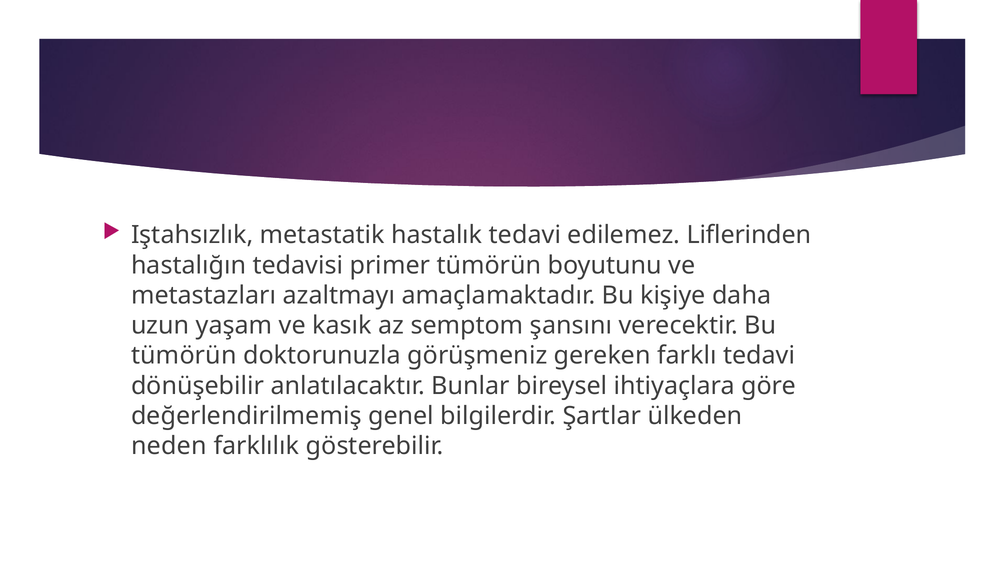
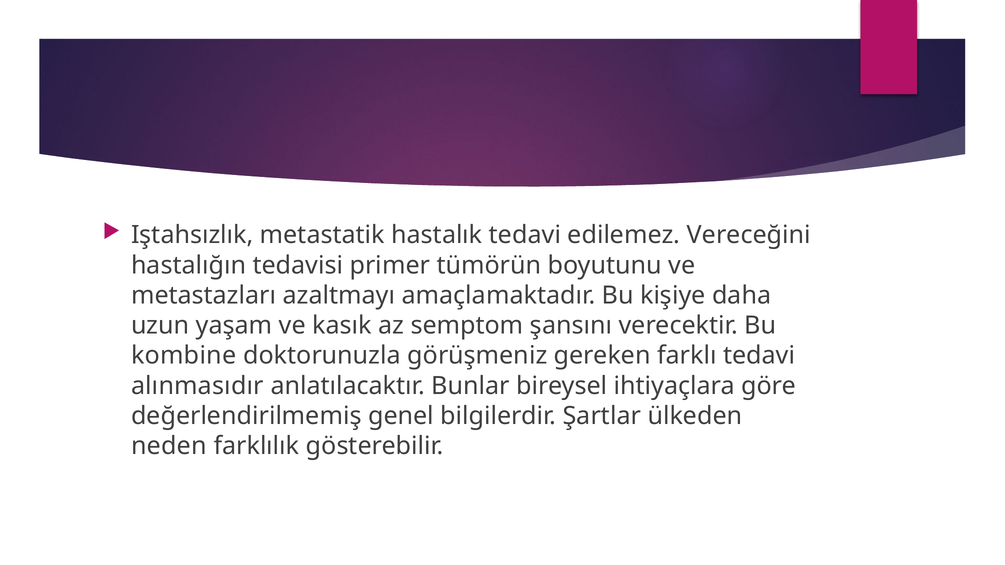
Liflerinden: Liflerinden -> Vereceğini
tümörün at (184, 356): tümörün -> kombine
dönüşebilir: dönüşebilir -> alınmasıdır
